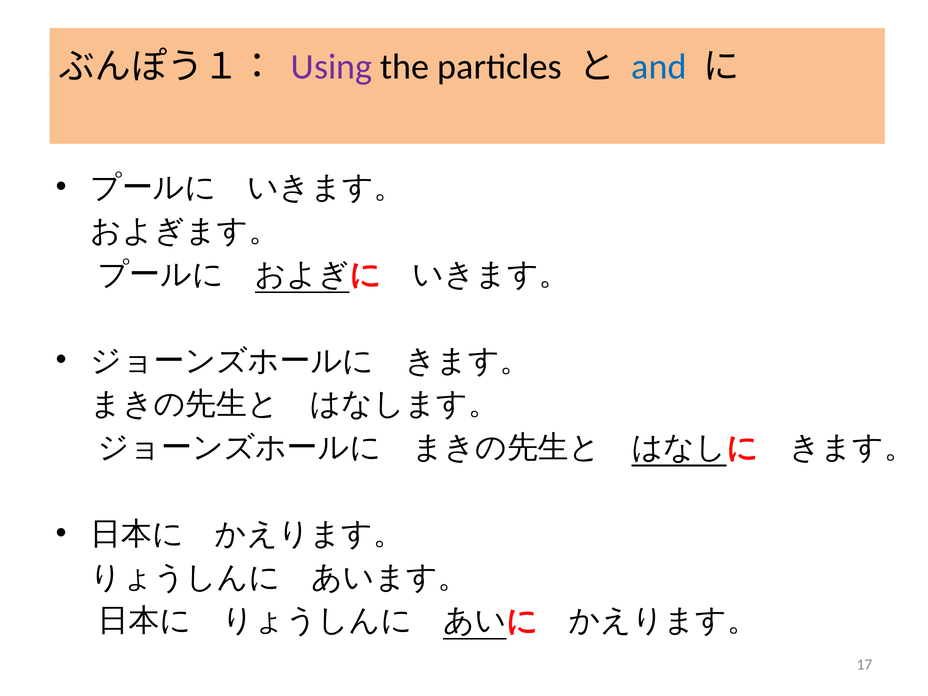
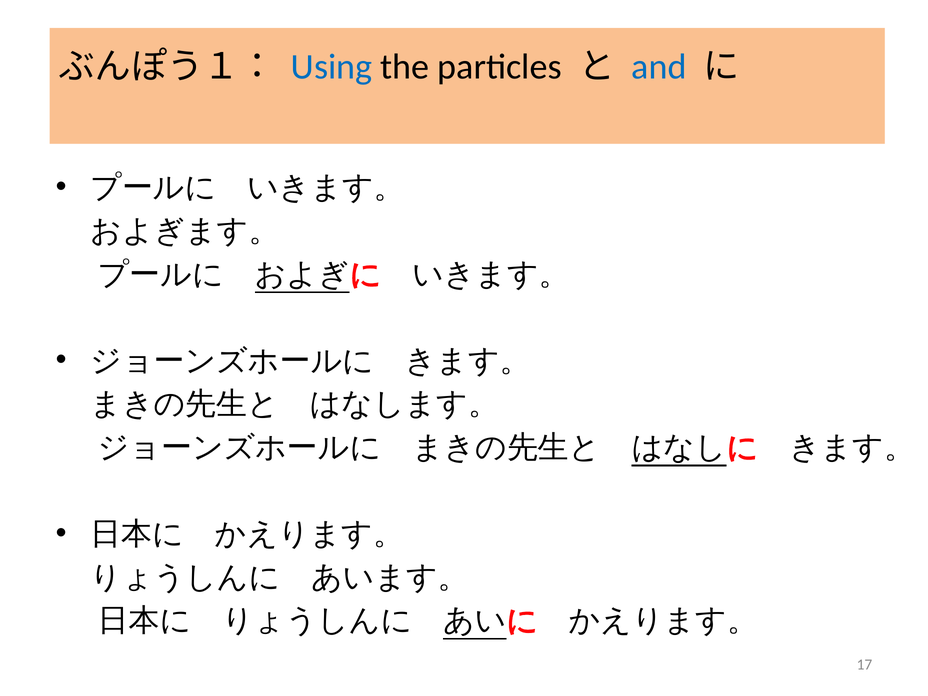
Using colour: purple -> blue
